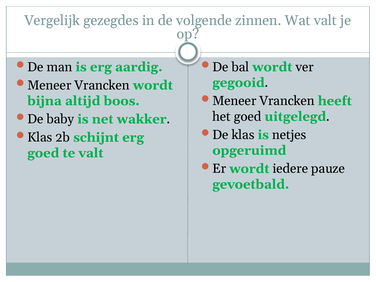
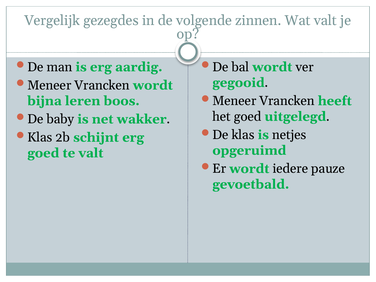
altijd: altijd -> leren
